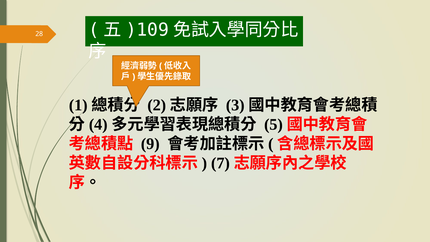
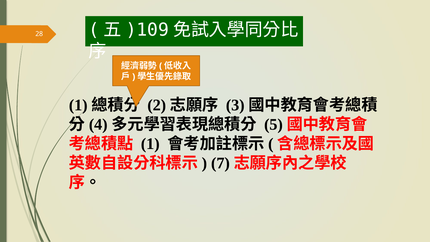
9 at (150, 144): 9 -> 1
